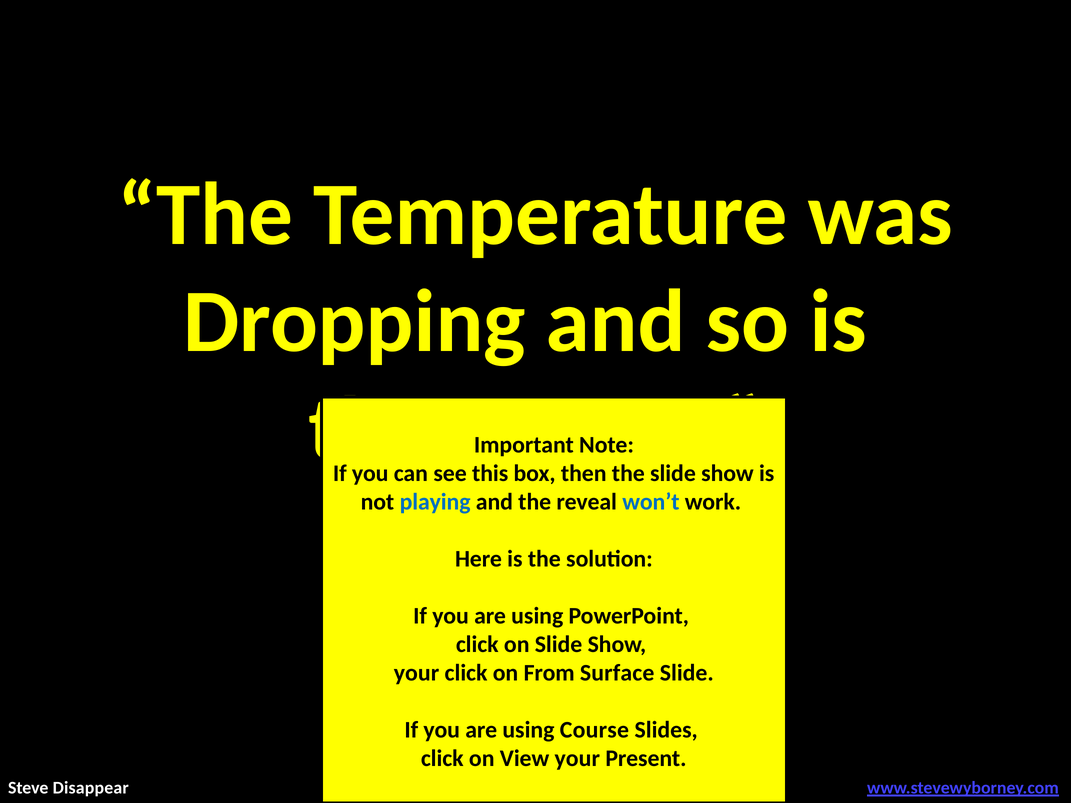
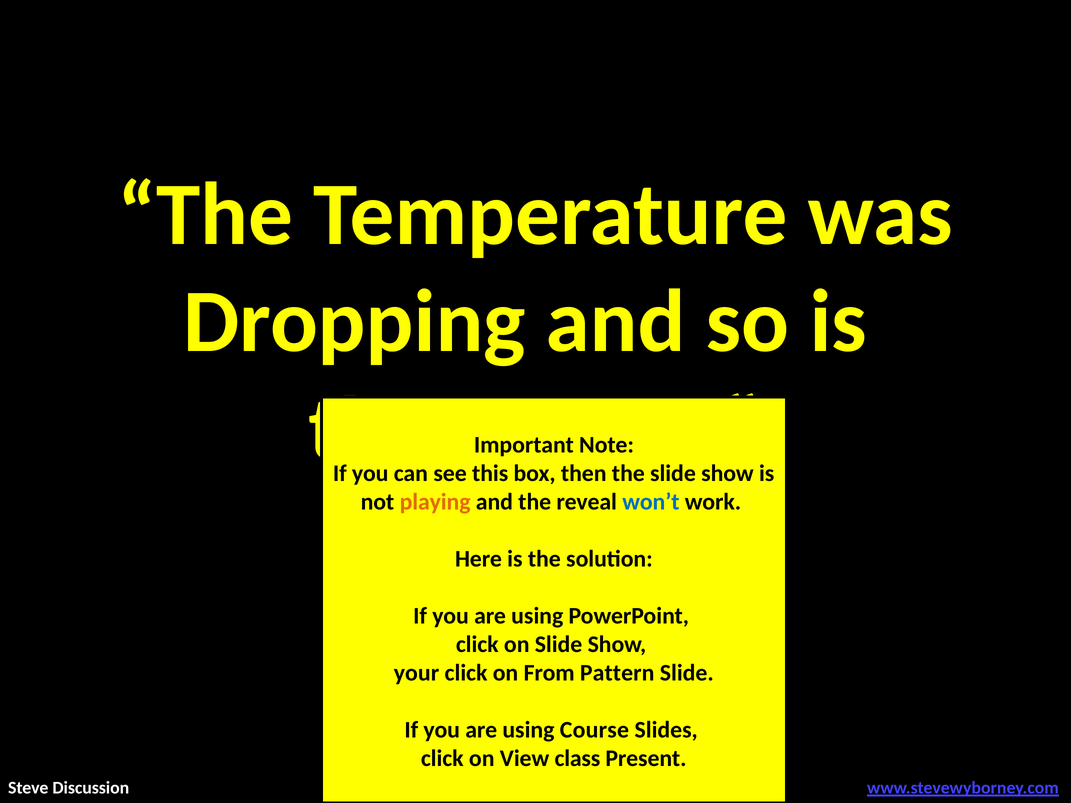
playing colour: blue -> orange
From Surface: Surface -> Pattern
View your: your -> class
Disappear: Disappear -> Discussion
